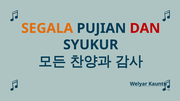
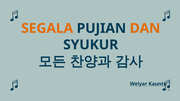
DAN colour: red -> orange
